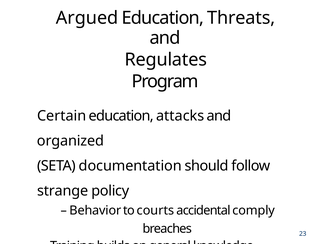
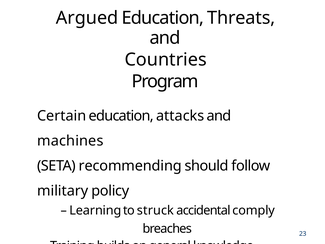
Regulates: Regulates -> Countries
organized: organized -> machines
documentation: documentation -> recommending
strange: strange -> military
Behavior: Behavior -> Learning
courts: courts -> struck
